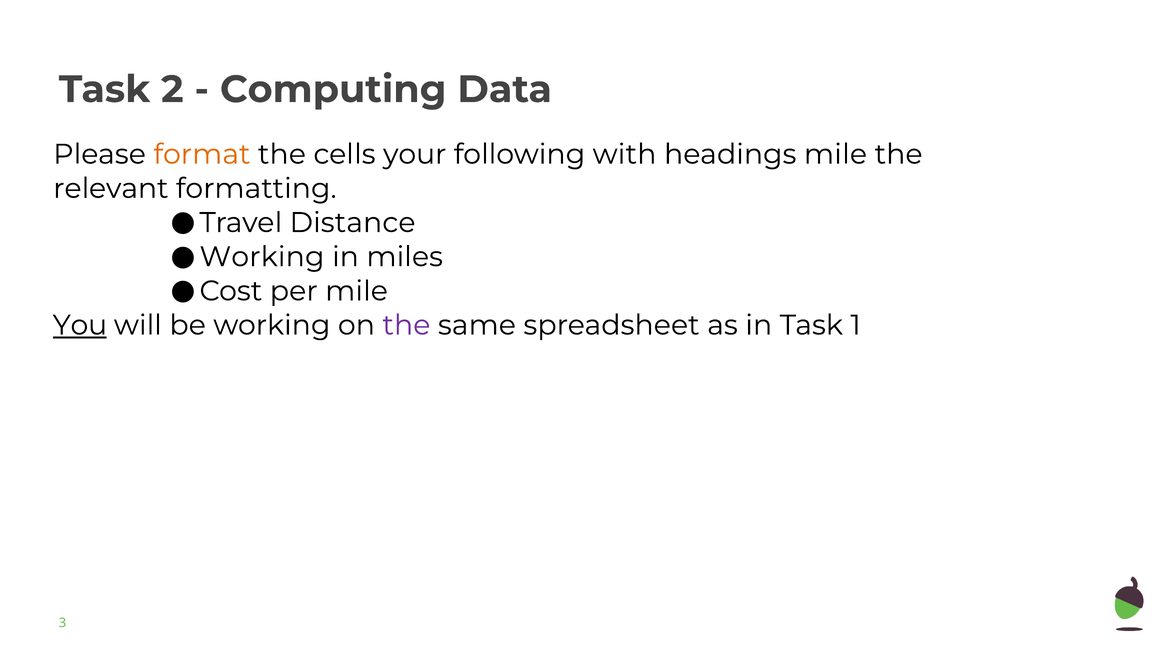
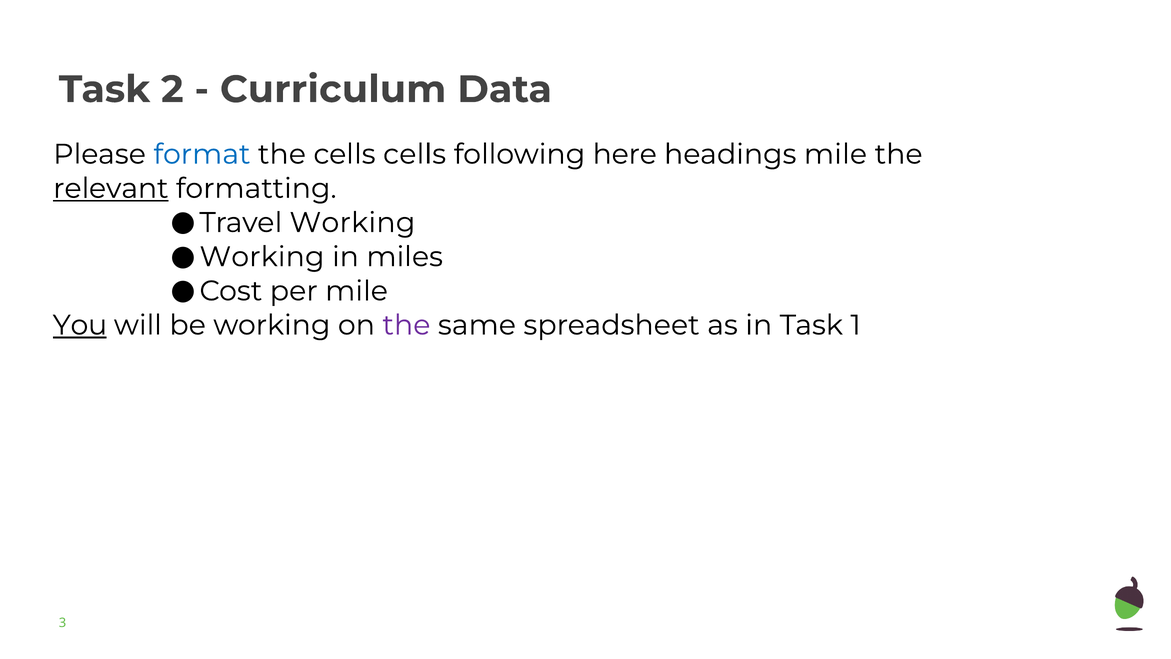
Computing: Computing -> Curriculum
format colour: orange -> blue
cells your: your -> cells
with: with -> here
relevant underline: none -> present
Travel Distance: Distance -> Working
